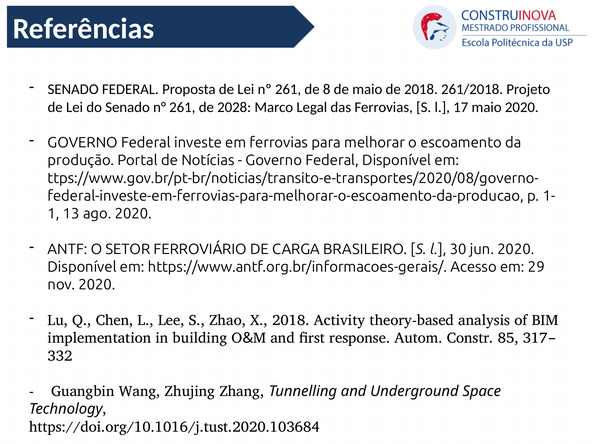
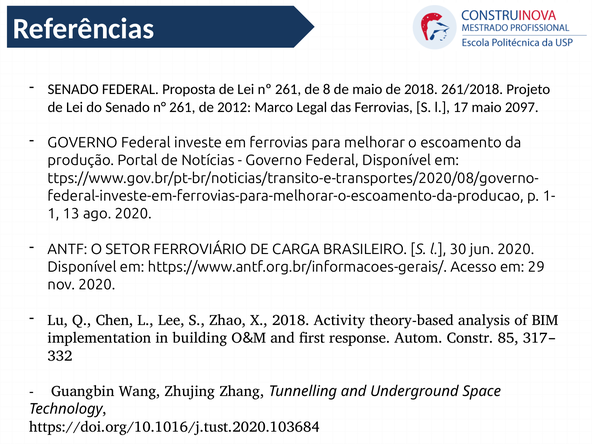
2028: 2028 -> 2012
maio 2020: 2020 -> 2097
